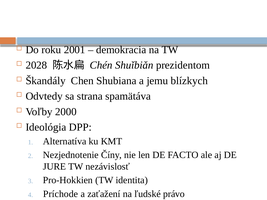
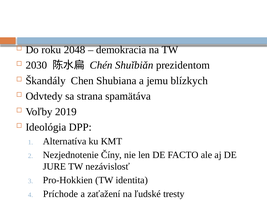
2001: 2001 -> 2048
2028: 2028 -> 2030
2000: 2000 -> 2019
právo: právo -> tresty
